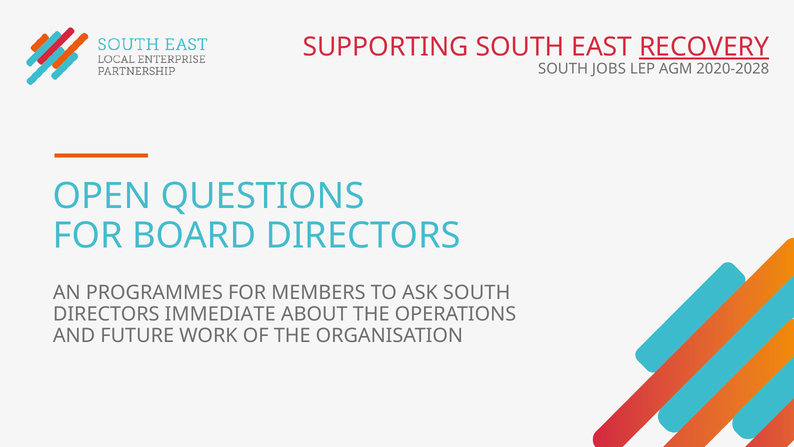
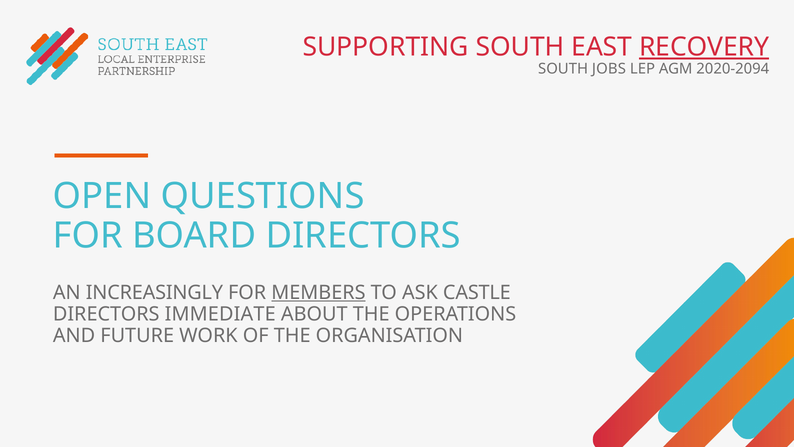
2020-2028: 2020-2028 -> 2020-2094
PROGRAMMES: PROGRAMMES -> INCREASINGLY
MEMBERS underline: none -> present
ASK SOUTH: SOUTH -> CASTLE
